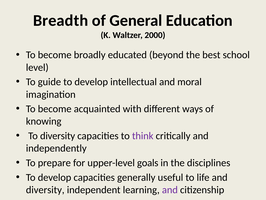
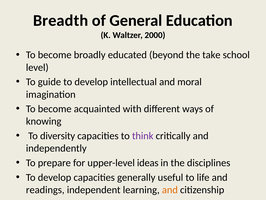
best: best -> take
goals: goals -> ideas
diversity at (45, 189): diversity -> readings
and at (170, 189) colour: purple -> orange
